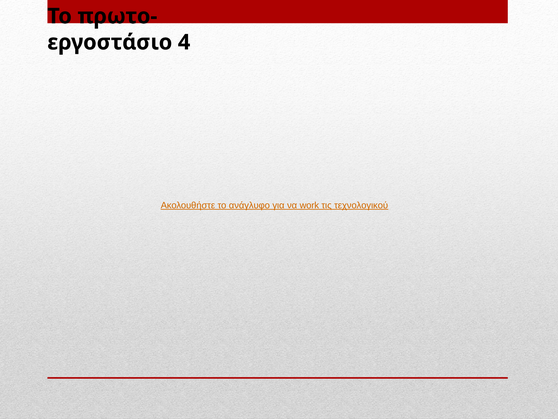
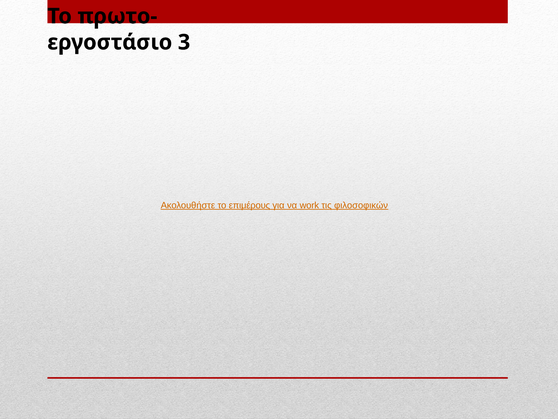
4: 4 -> 3
ανάγλυφο: ανάγλυφο -> επιμέρους
τεχνολογικού: τεχνολογικού -> φιλοσοφικών
